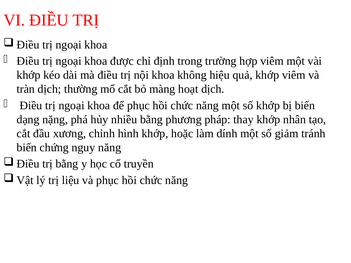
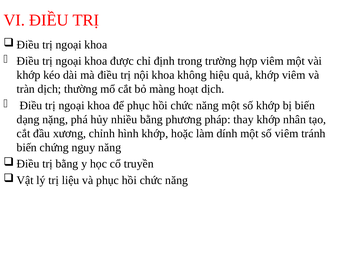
số giảm: giảm -> viêm
